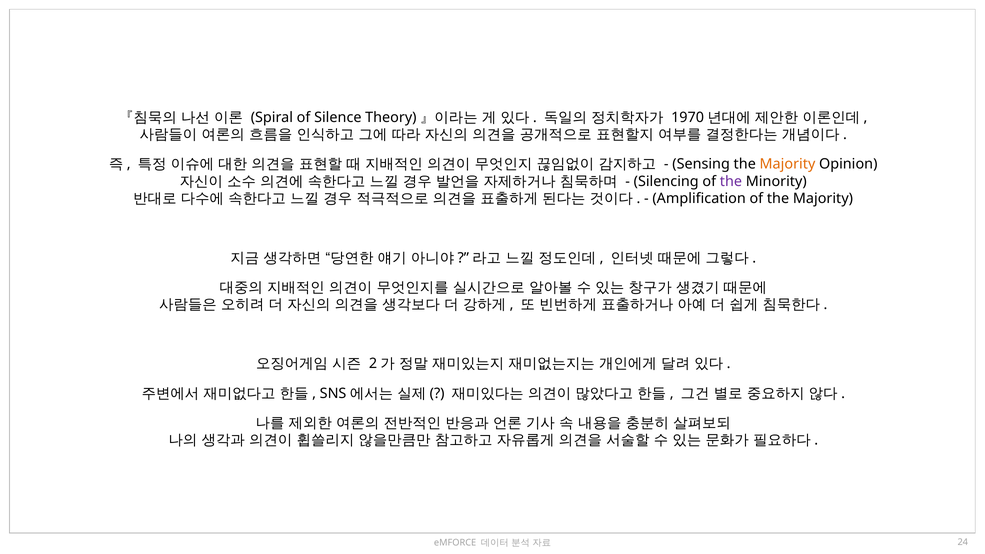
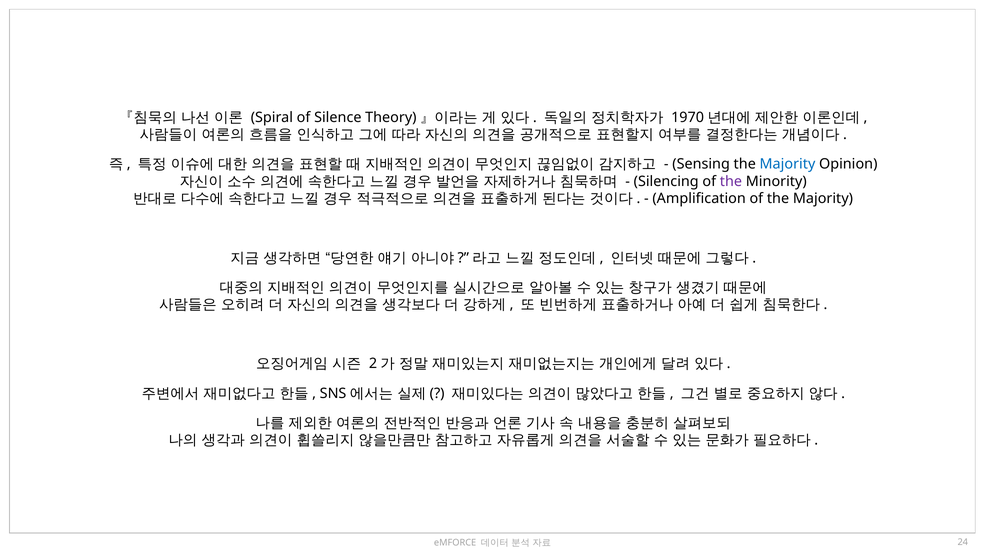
Majority at (787, 164) colour: orange -> blue
